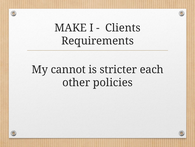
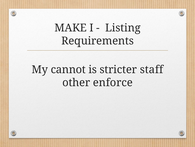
Clients: Clients -> Listing
each: each -> staff
policies: policies -> enforce
